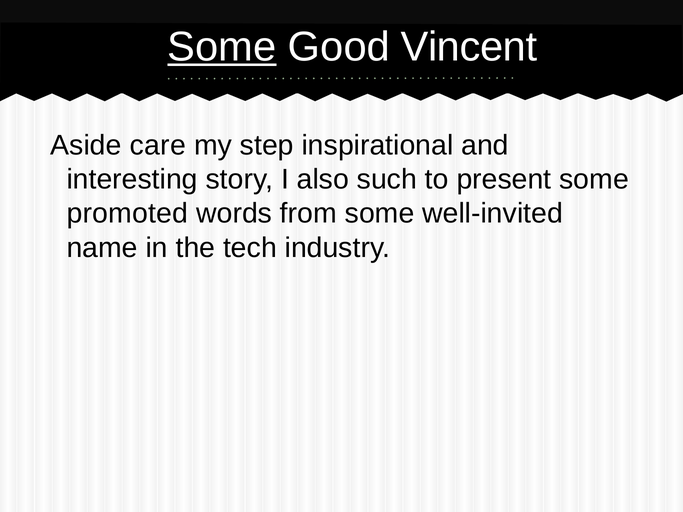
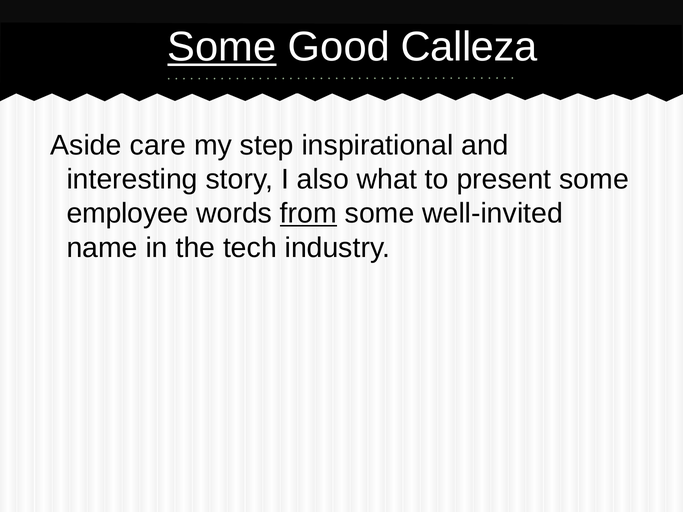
Vincent: Vincent -> Calleza
such: such -> what
promoted: promoted -> employee
from underline: none -> present
